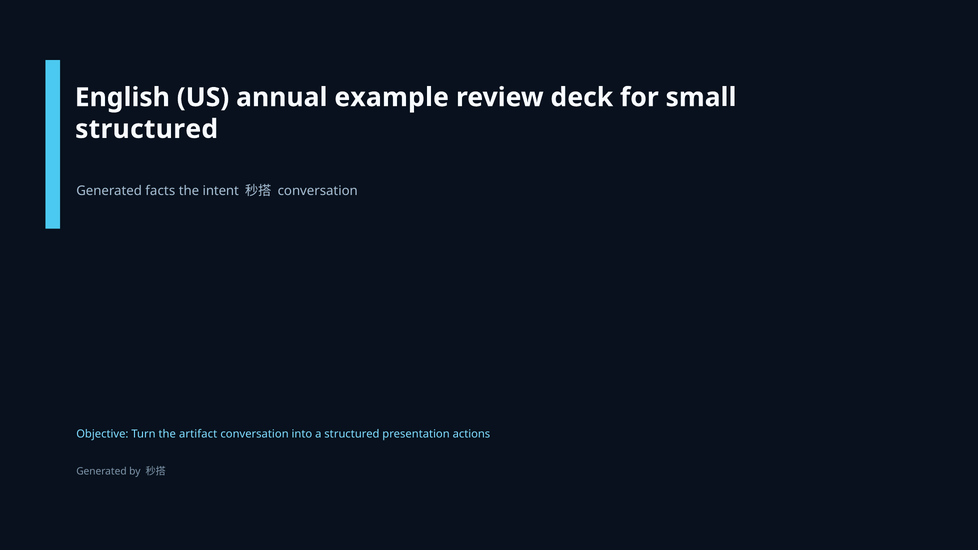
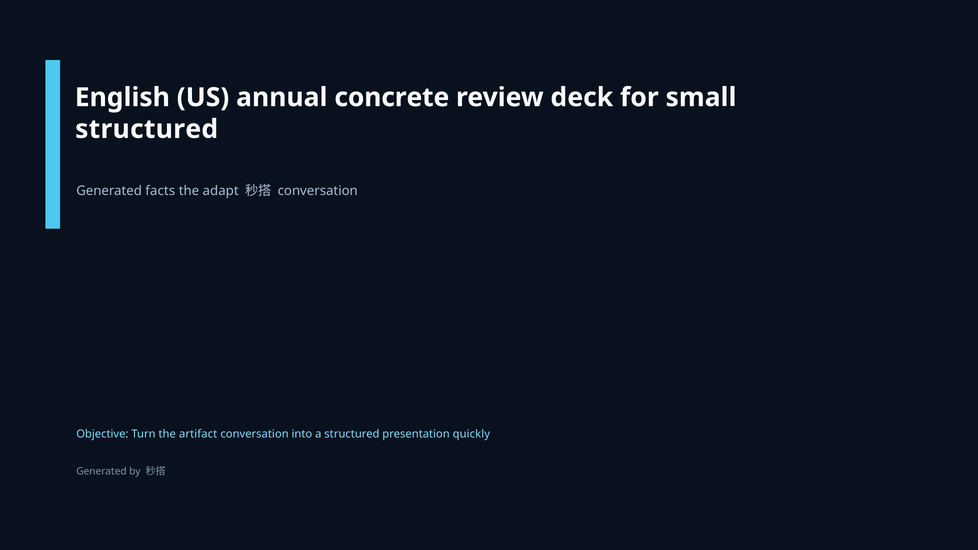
example: example -> concrete
intent: intent -> adapt
actions: actions -> quickly
